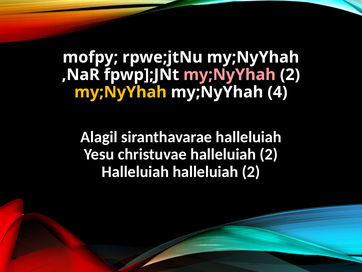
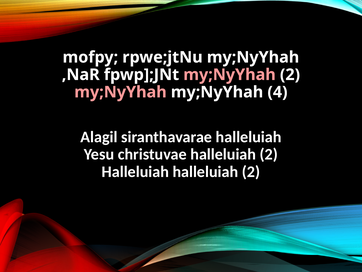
my;NyYhah at (120, 92) colour: yellow -> pink
